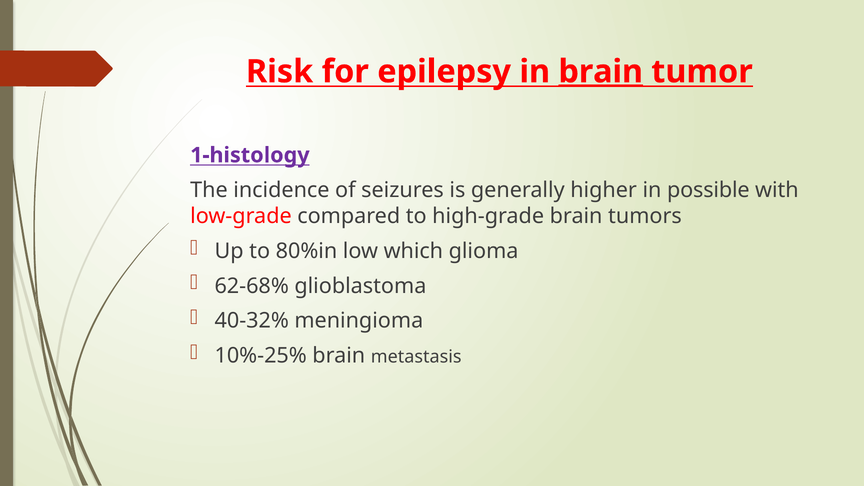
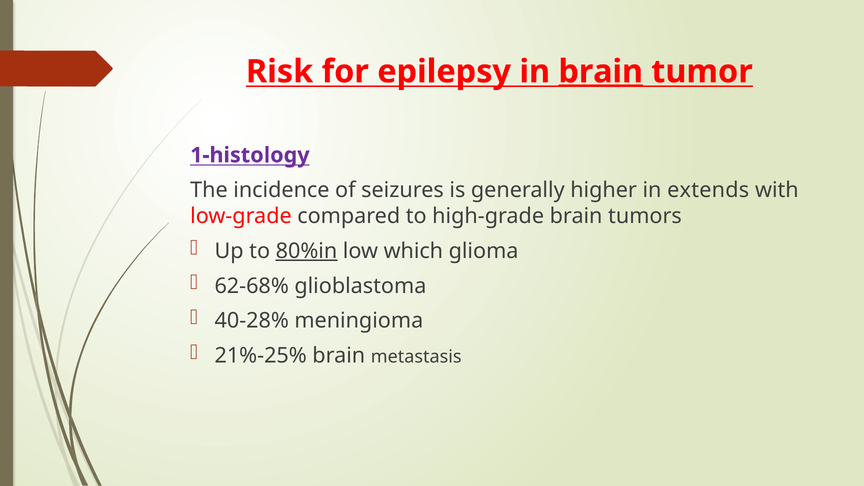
possible: possible -> extends
80%in underline: none -> present
40-32%: 40-32% -> 40-28%
10%-25%: 10%-25% -> 21%-25%
